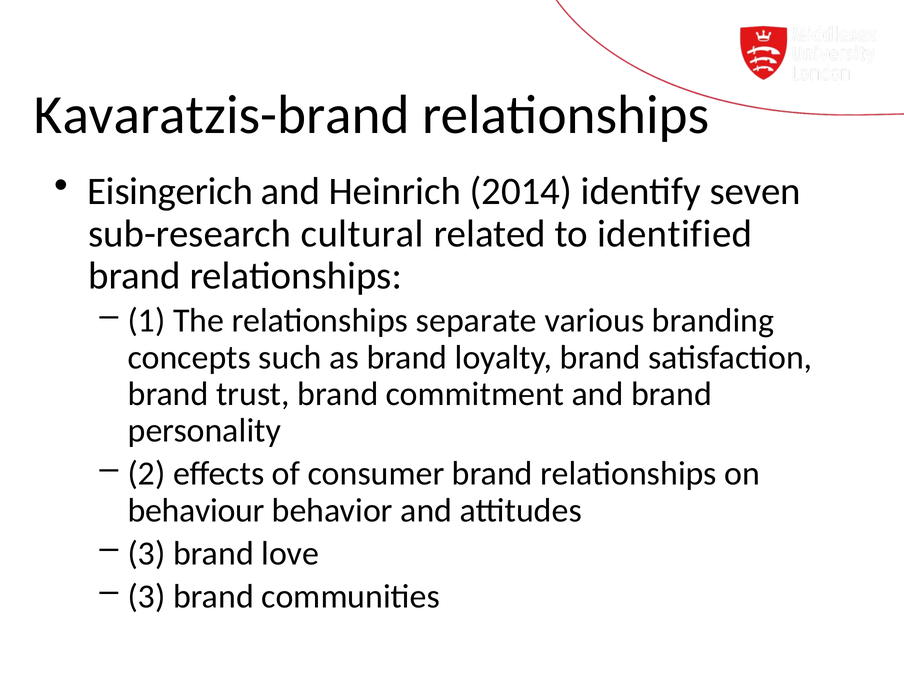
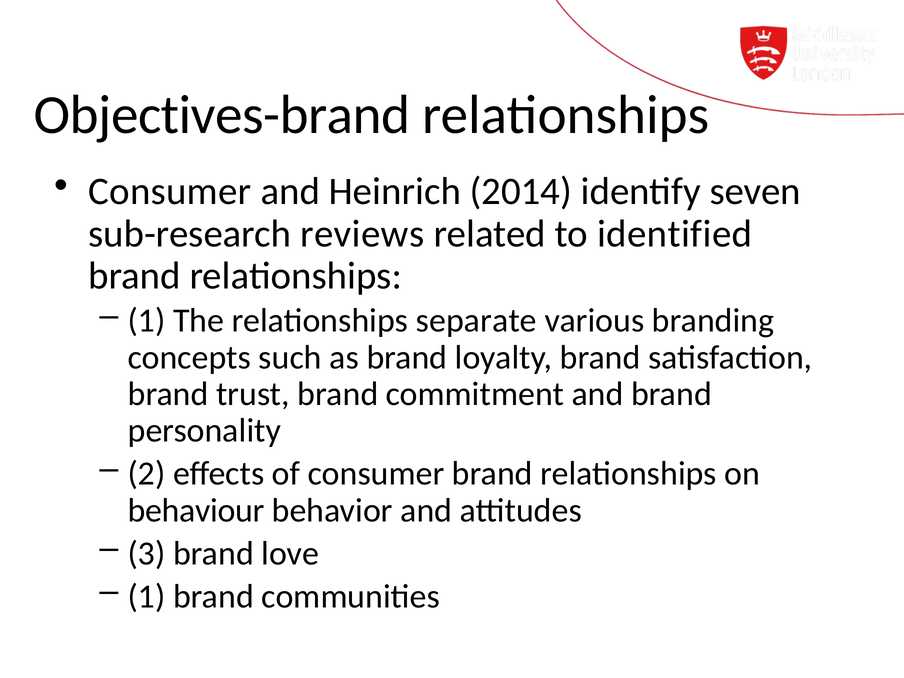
Kavaratzis-brand: Kavaratzis-brand -> Objectives-brand
Eisingerich at (170, 192): Eisingerich -> Consumer
cultural: cultural -> reviews
3 at (147, 596): 3 -> 1
